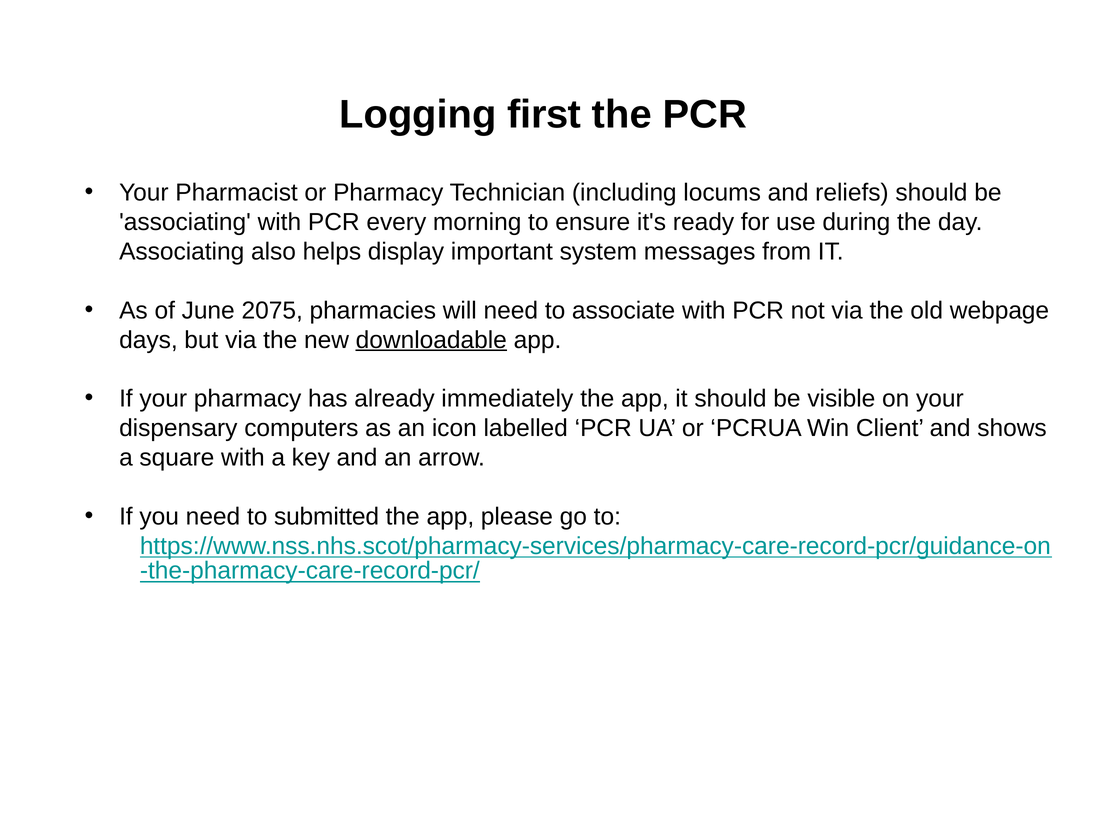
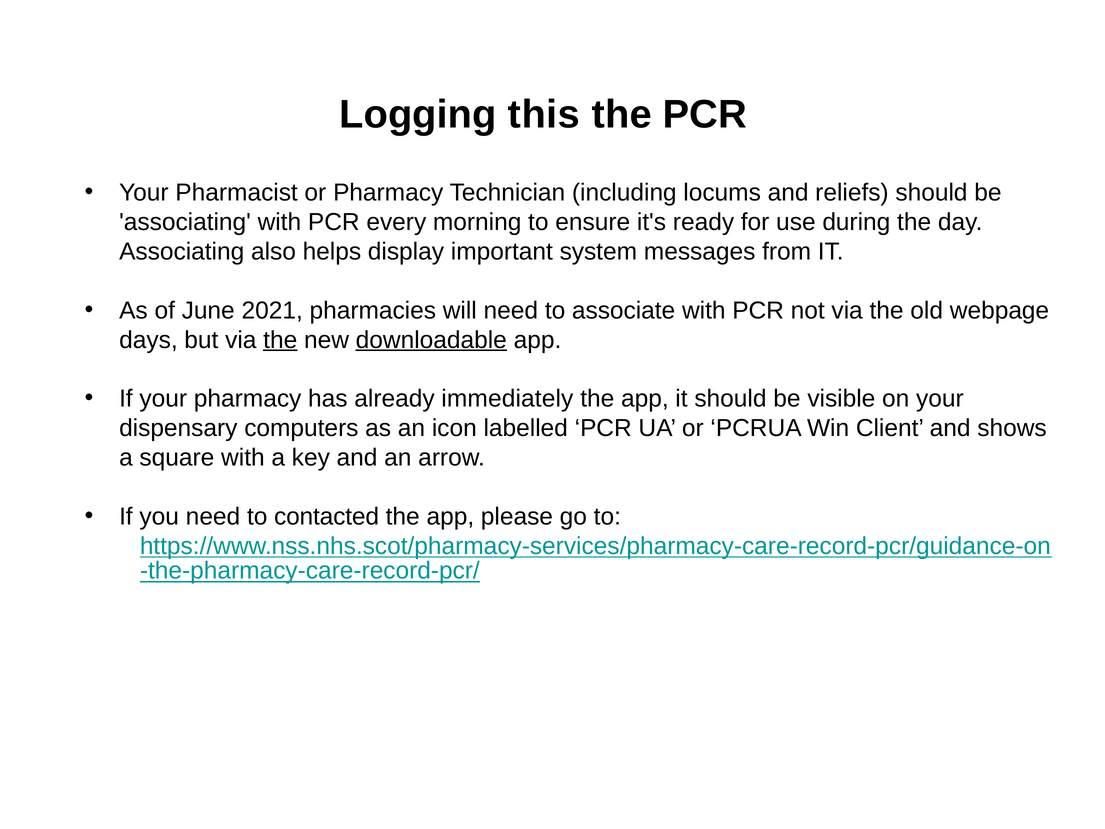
first: first -> this
2075: 2075 -> 2021
the at (280, 340) underline: none -> present
submitted: submitted -> contacted
